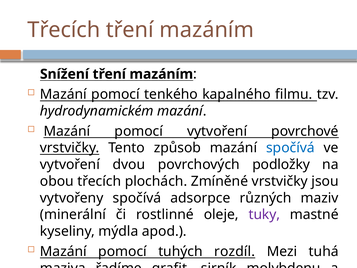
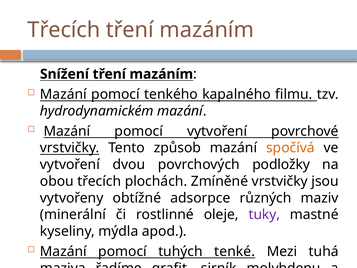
spočívá at (290, 148) colour: blue -> orange
vytvořeny spočívá: spočívá -> obtížné
rozdíl: rozdíl -> tenké
